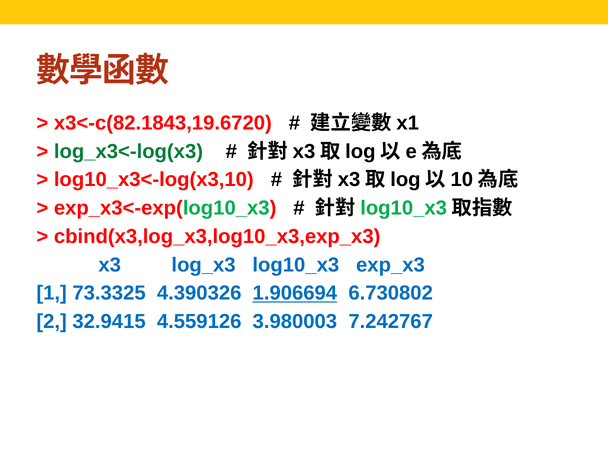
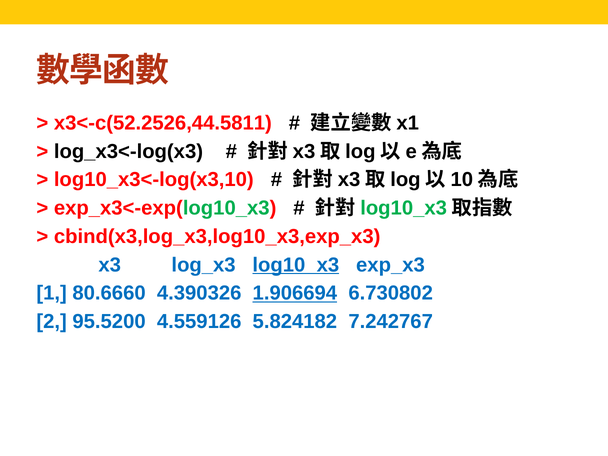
x3<-c(82.1843,19.6720: x3<-c(82.1843,19.6720 -> x3<-c(52.2526,44.5811
log_x3<-log(x3 colour: green -> black
log10_x3 underline: none -> present
73.3325: 73.3325 -> 80.6660
32.9415: 32.9415 -> 95.5200
3.980003: 3.980003 -> 5.824182
